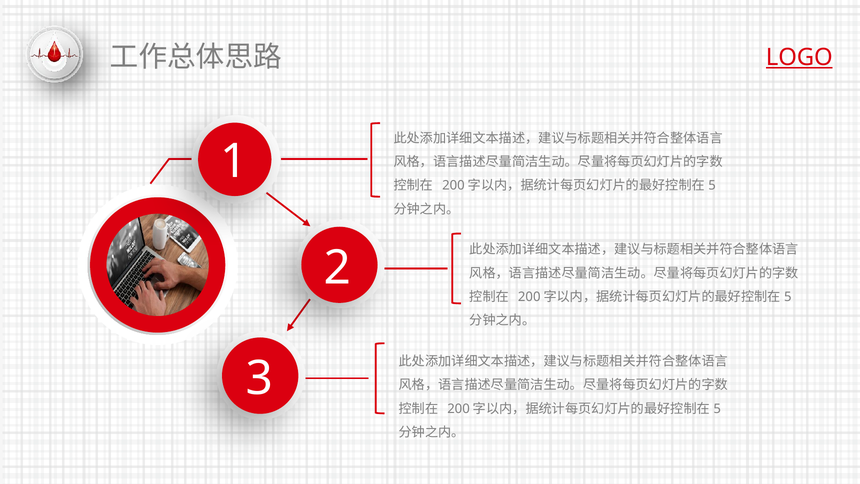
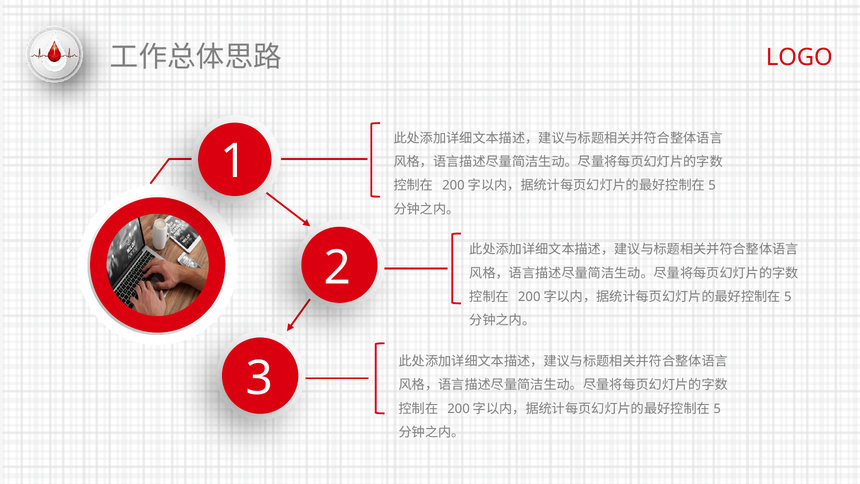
LOGO underline: present -> none
